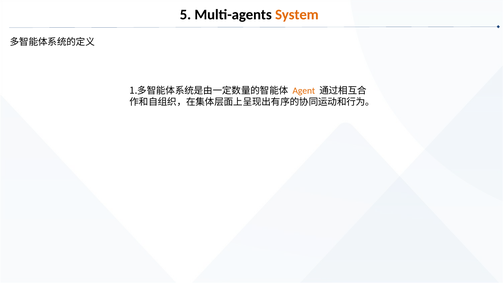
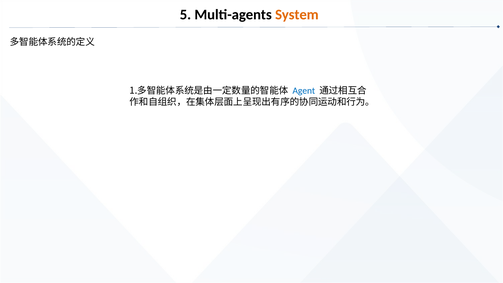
Agent colour: orange -> blue
